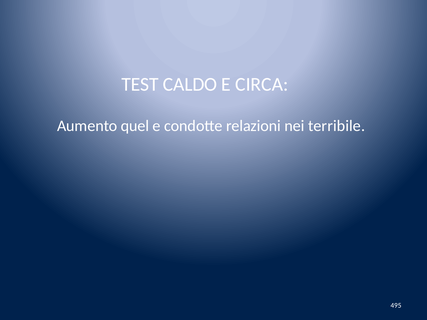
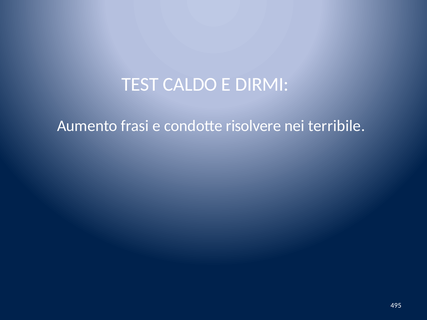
CIRCA: CIRCA -> DIRMI
quel: quel -> frasi
relazioni: relazioni -> risolvere
